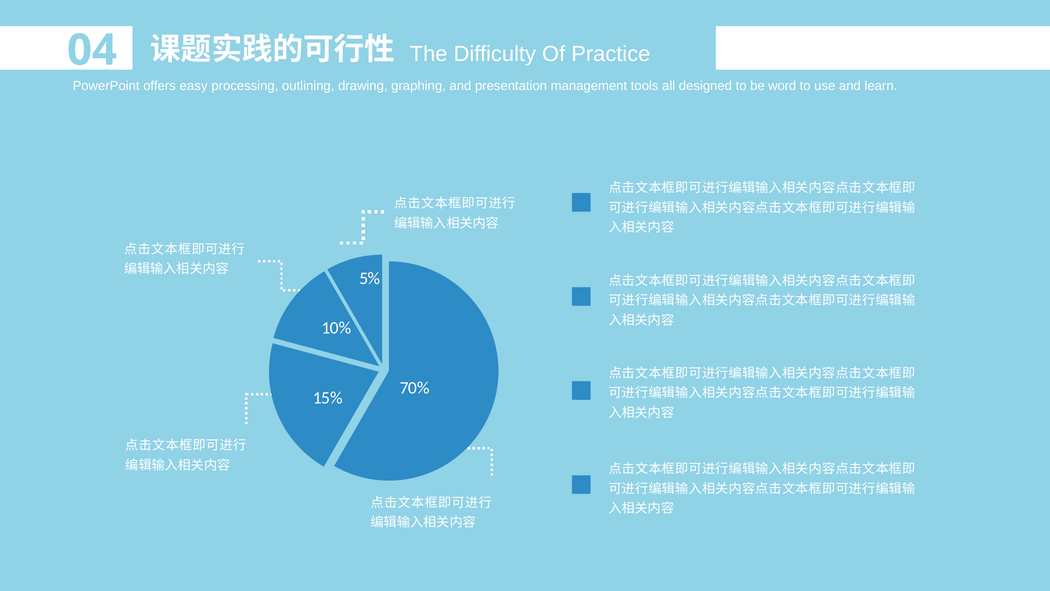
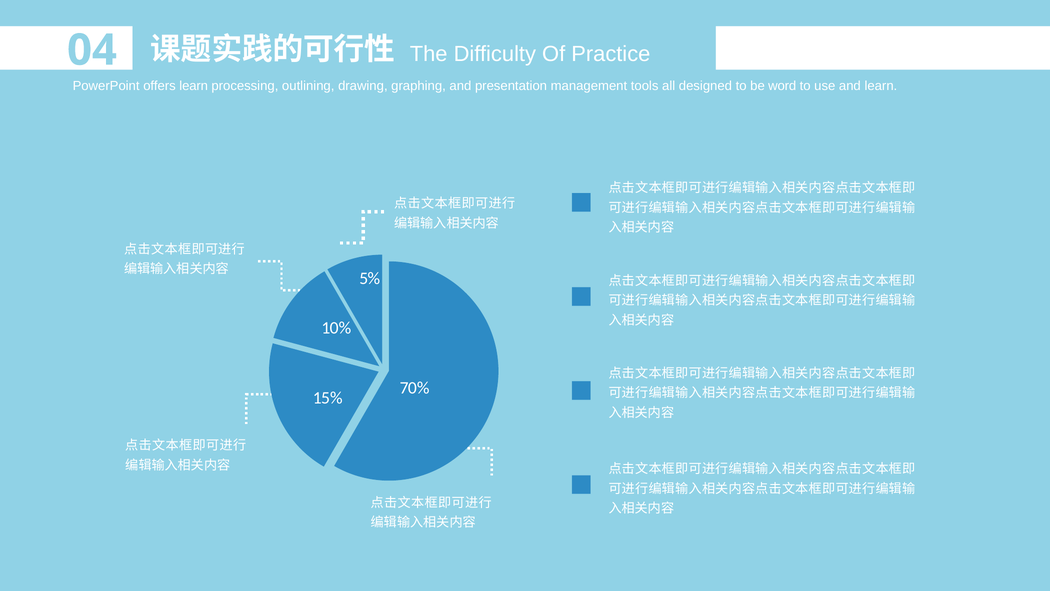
offers easy: easy -> learn
